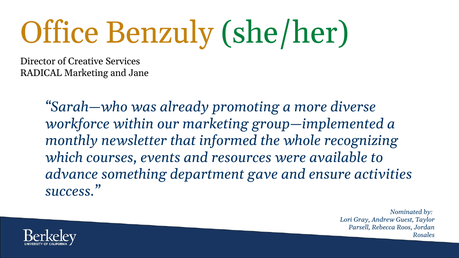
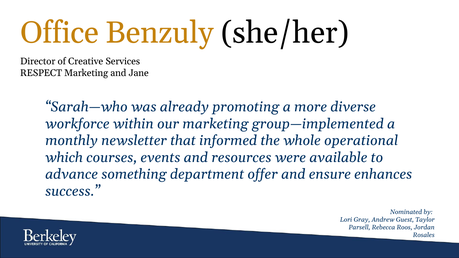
she/her colour: green -> black
RADICAL: RADICAL -> RESPECT
recognizing: recognizing -> operational
gave: gave -> offer
activities: activities -> enhances
